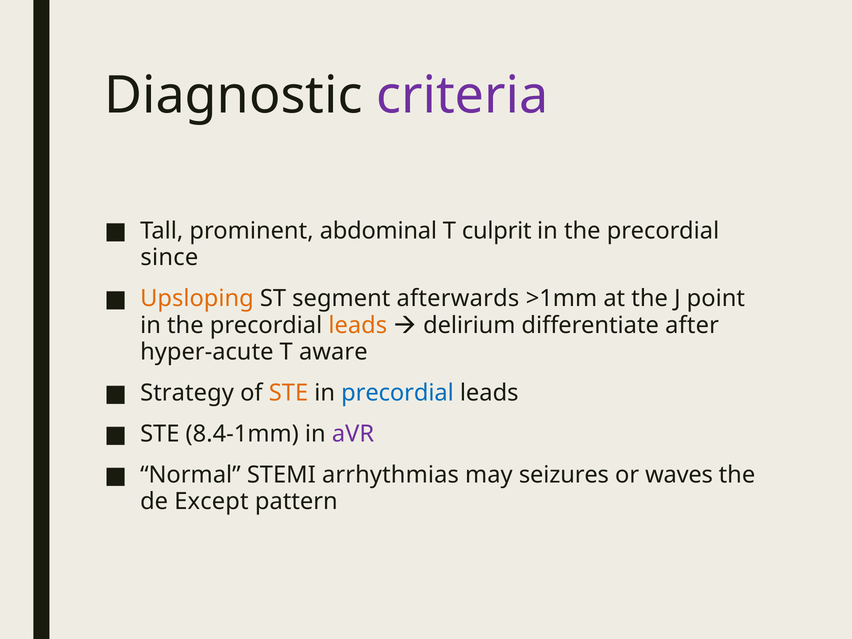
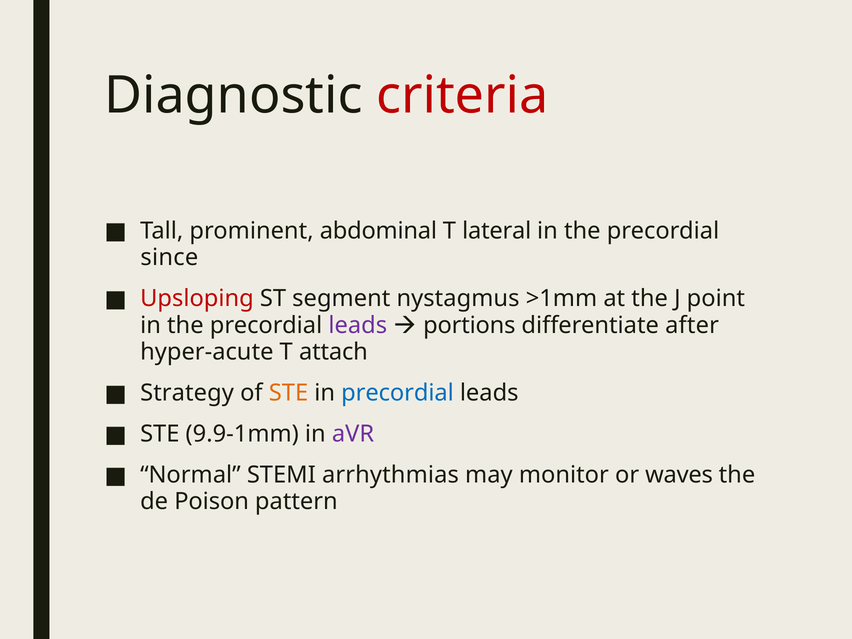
criteria colour: purple -> red
culprit: culprit -> lateral
Upsloping colour: orange -> red
afterwards: afterwards -> nystagmus
leads at (358, 325) colour: orange -> purple
delirium: delirium -> portions
aware: aware -> attach
8.4-1mm: 8.4-1mm -> 9.9-1mm
seizures: seizures -> monitor
Except: Except -> Poison
